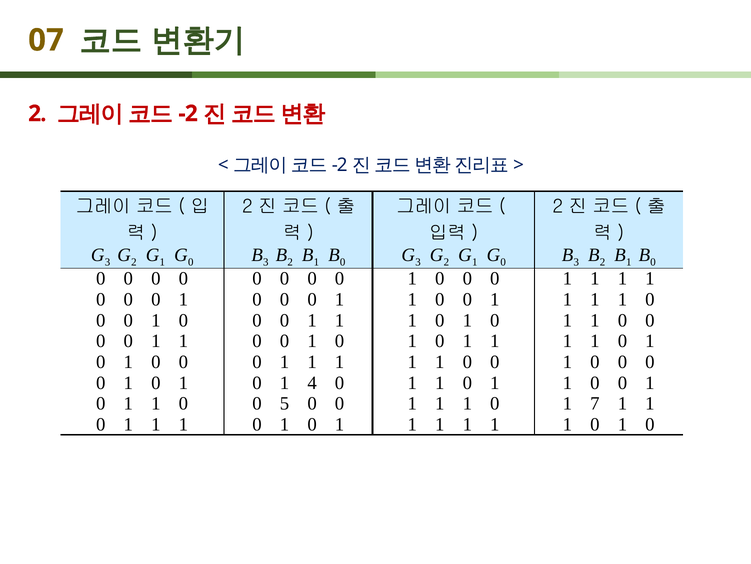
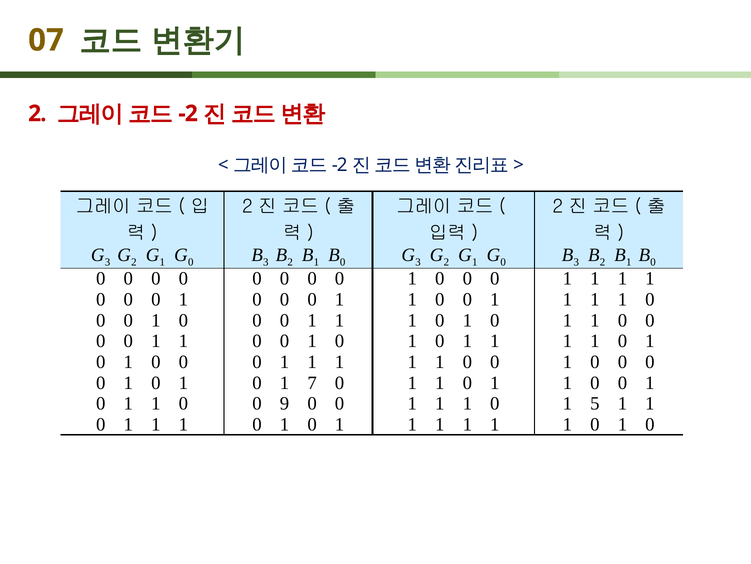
4: 4 -> 7
5: 5 -> 9
7: 7 -> 5
